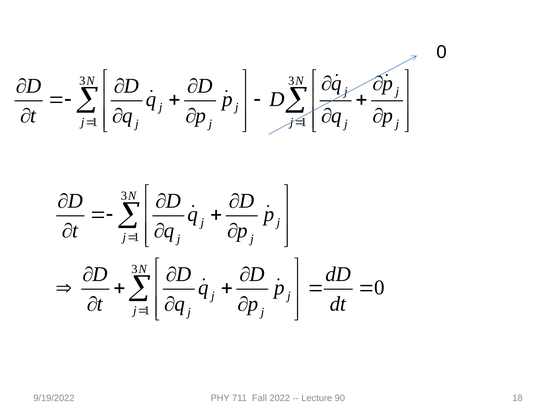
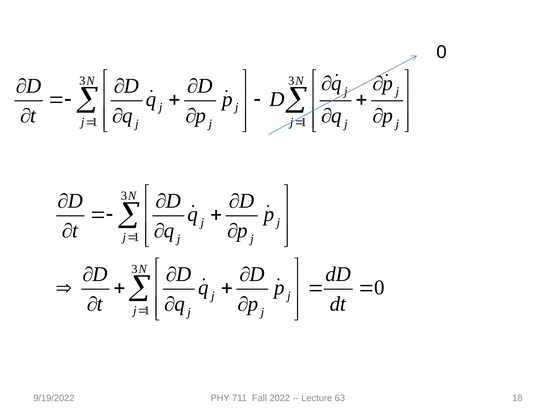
90: 90 -> 63
